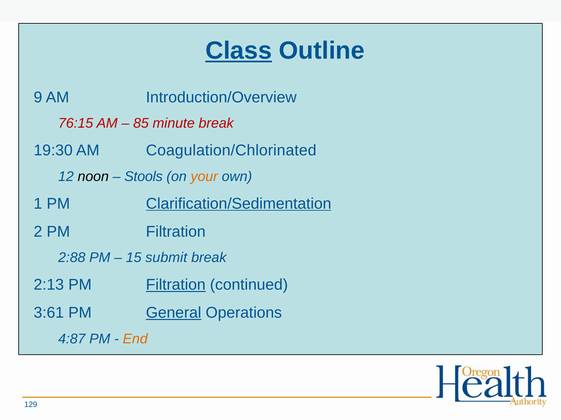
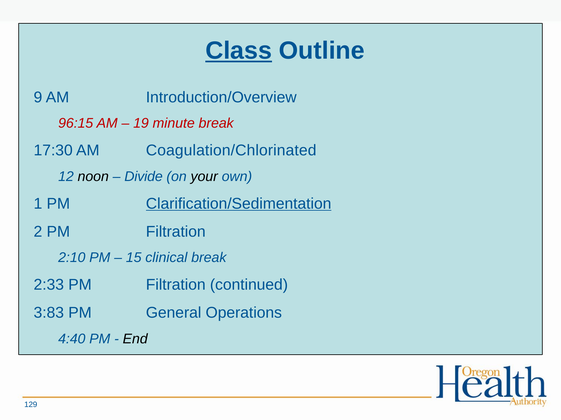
76:15: 76:15 -> 96:15
85: 85 -> 19
19:30: 19:30 -> 17:30
Stools: Stools -> Divide
your colour: orange -> black
2:88: 2:88 -> 2:10
submit: submit -> clinical
2:13: 2:13 -> 2:33
Filtration at (176, 285) underline: present -> none
3:61: 3:61 -> 3:83
General underline: present -> none
4:87: 4:87 -> 4:40
End colour: orange -> black
